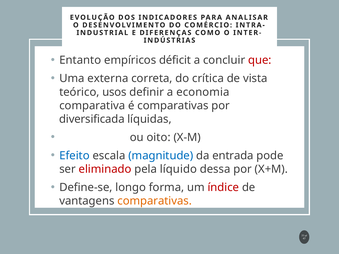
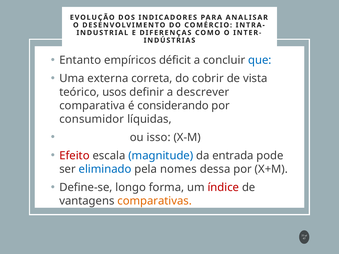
que colour: red -> blue
crítica: crítica -> cobrir
economia: economia -> descrever
é comparativas: comparativas -> considerando
diversificada: diversificada -> consumidor
oito: oito -> isso
Efeito colour: blue -> red
eliminado colour: red -> blue
líquido: líquido -> nomes
